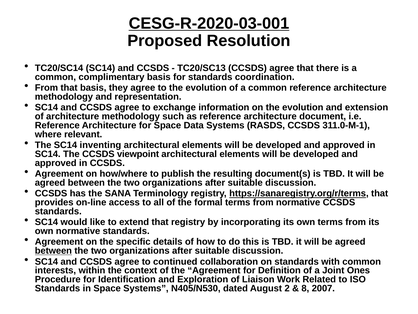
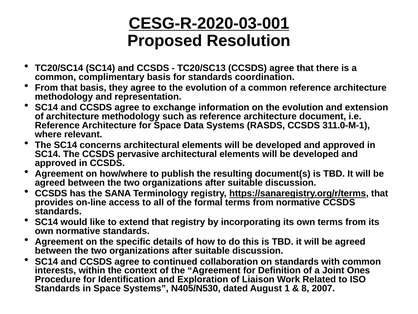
inventing: inventing -> concerns
viewpoint: viewpoint -> pervasive
between at (53, 250) underline: present -> none
2: 2 -> 1
